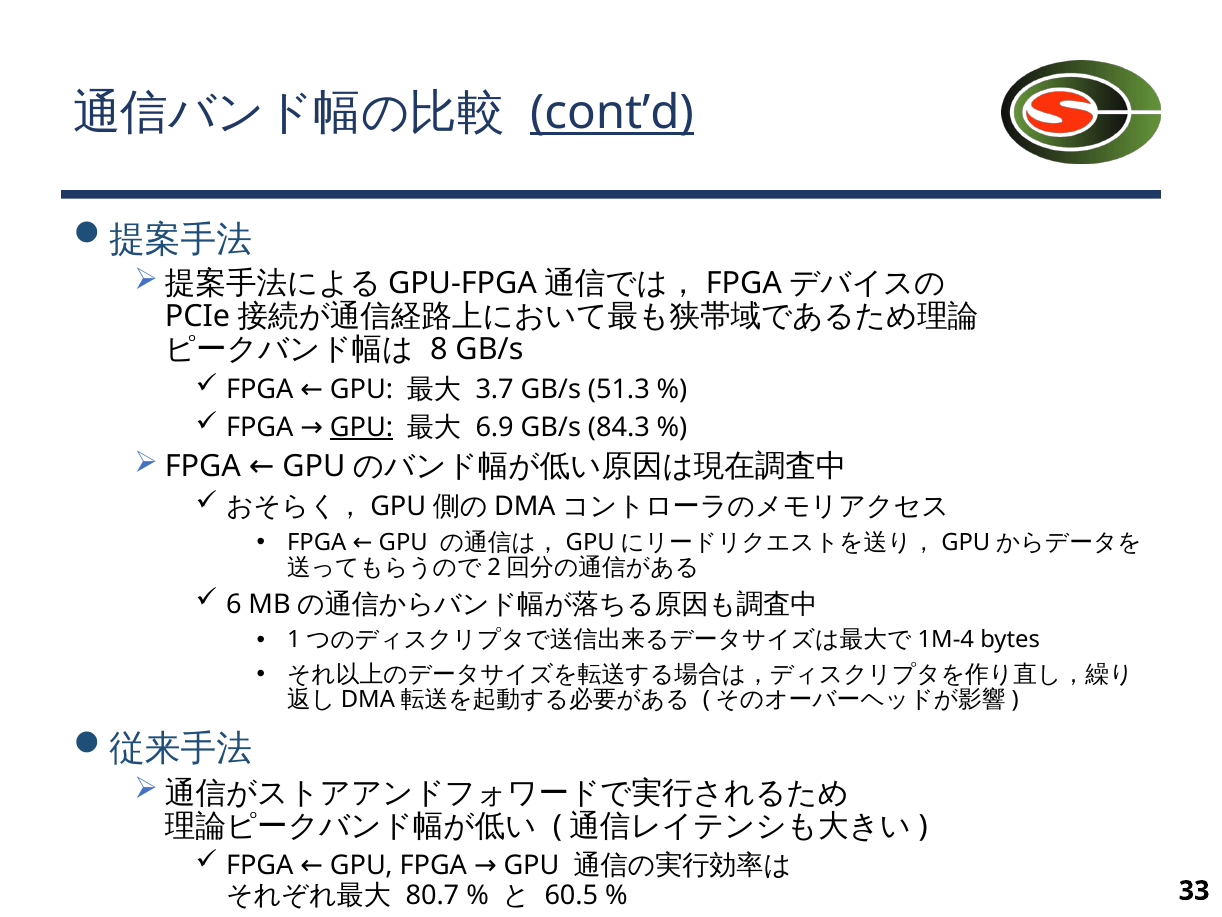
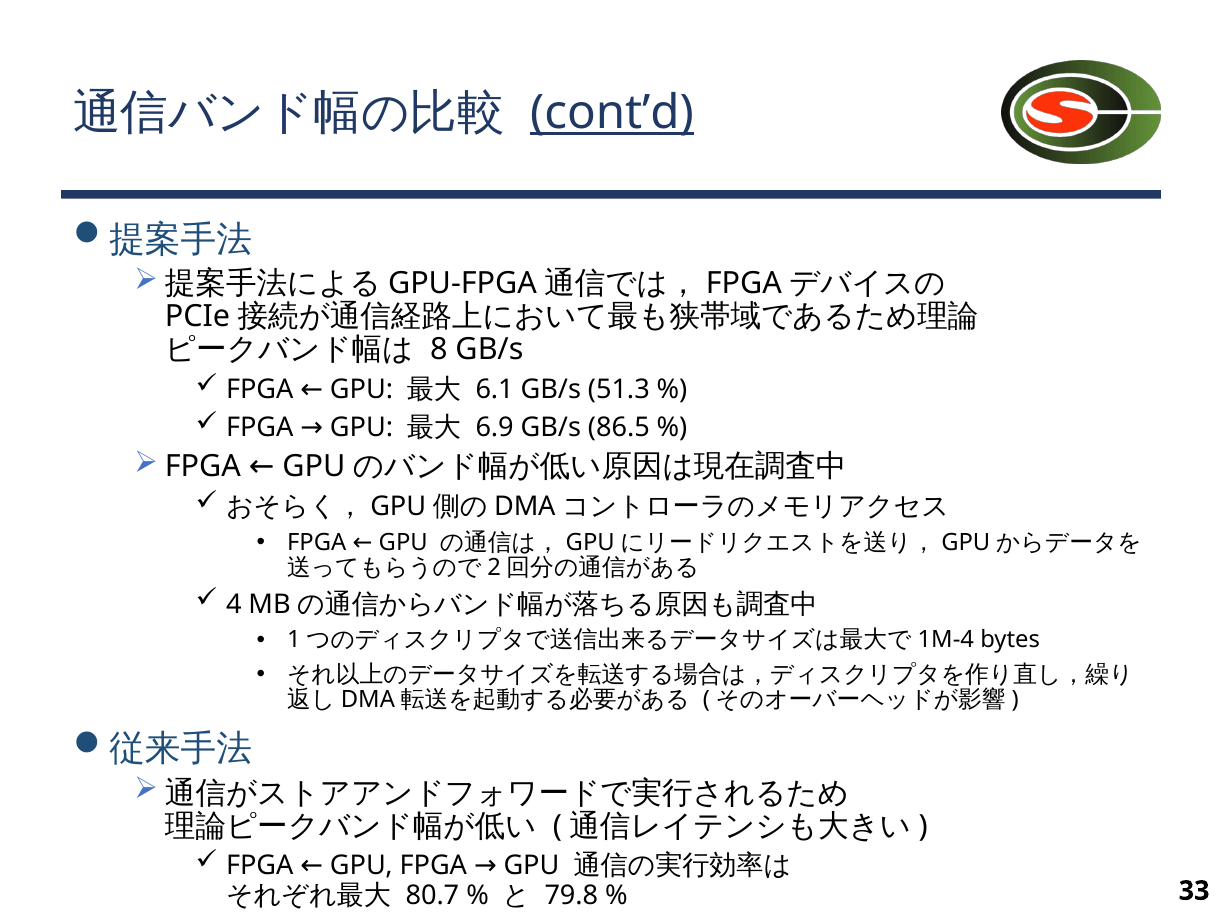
3.7: 3.7 -> 6.1
GPU at (362, 427) underline: present -> none
84.3: 84.3 -> 86.5
6: 6 -> 4
60.5: 60.5 -> 79.8
